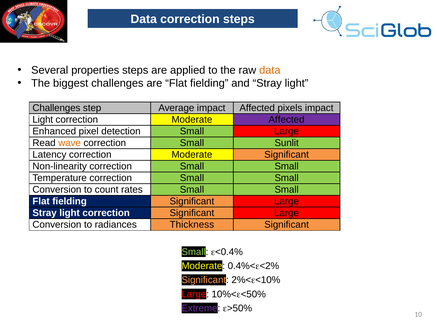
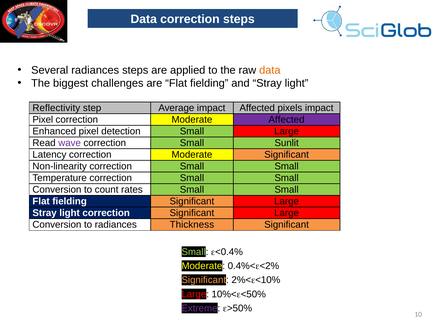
Several properties: properties -> radiances
Challenges at (56, 108): Challenges -> Reflectivity
Light at (43, 120): Light -> Pixel
wave colour: orange -> purple
